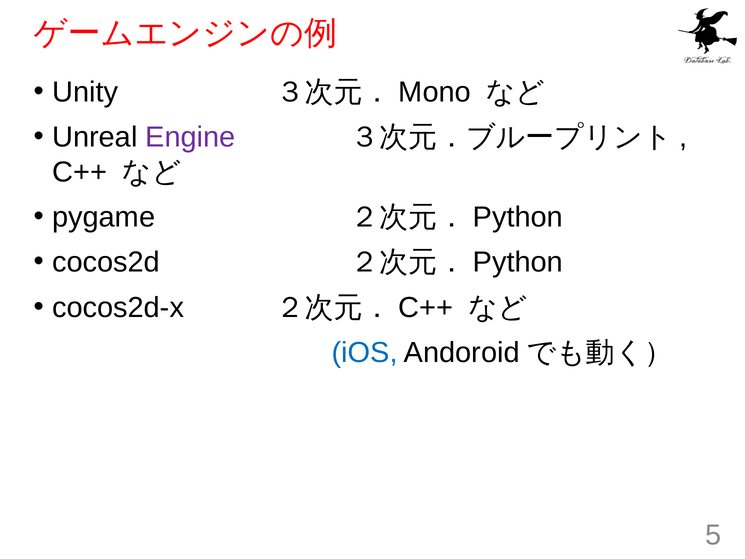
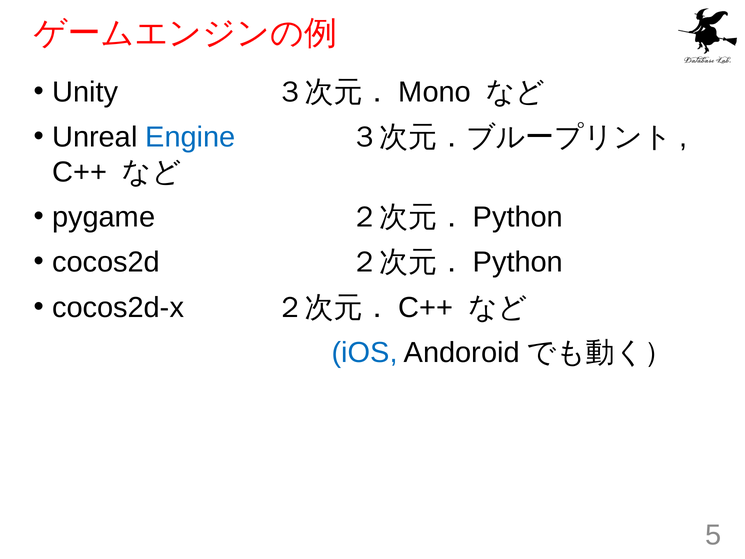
Engine colour: purple -> blue
